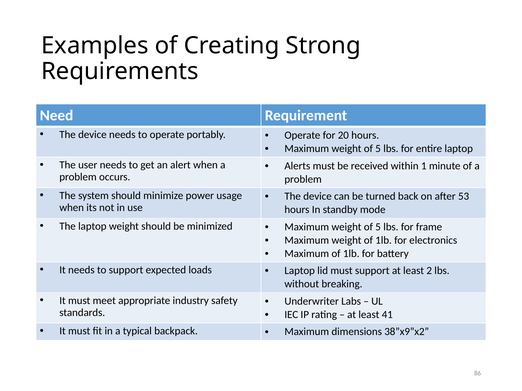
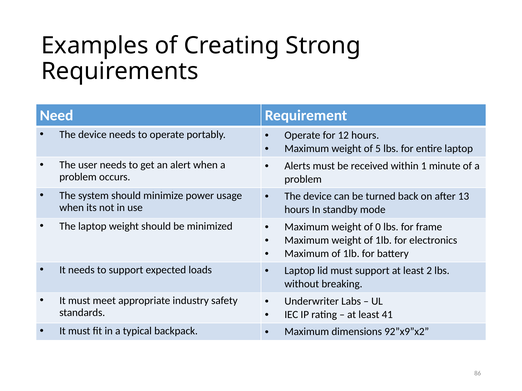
20: 20 -> 12
53: 53 -> 13
5 at (378, 227): 5 -> 0
38”x9”x2: 38”x9”x2 -> 92”x9”x2
